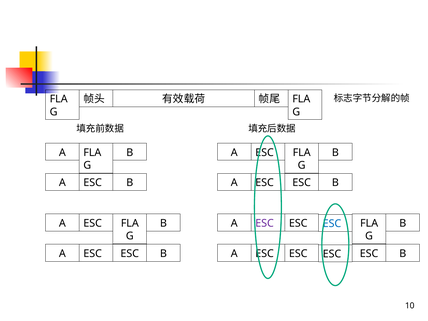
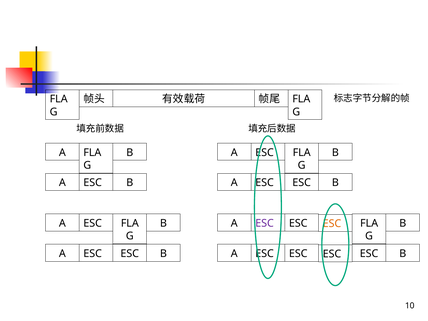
ESC at (332, 224) colour: blue -> orange
